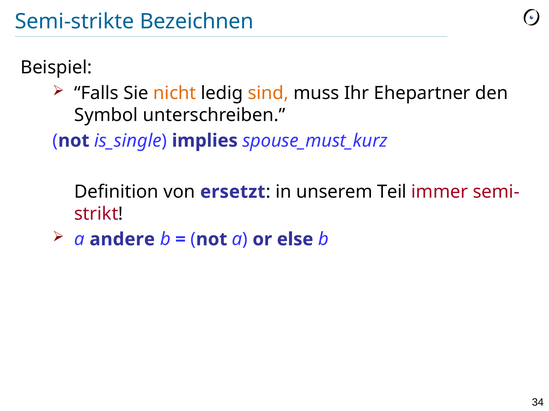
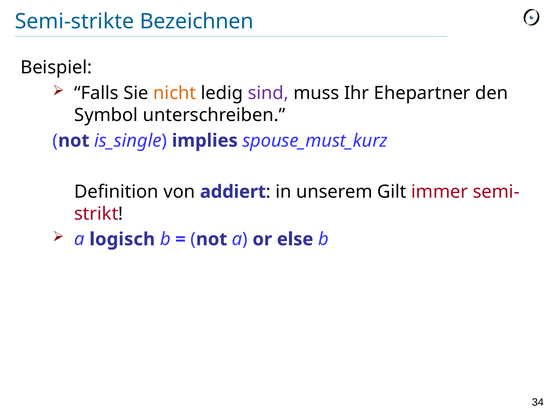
sind colour: orange -> purple
ersetzt: ersetzt -> addiert
Teil: Teil -> Gilt
andere: andere -> logisch
